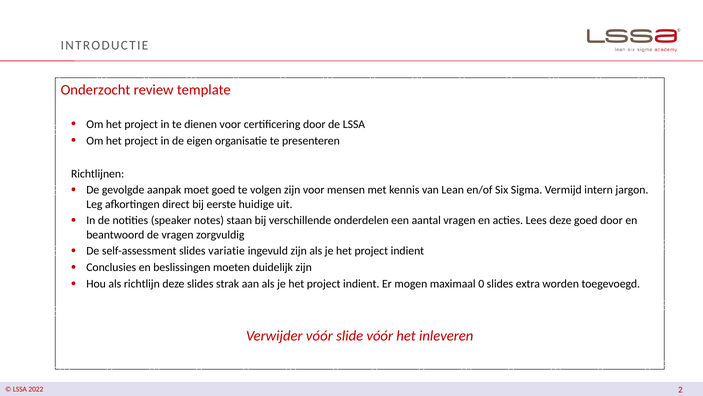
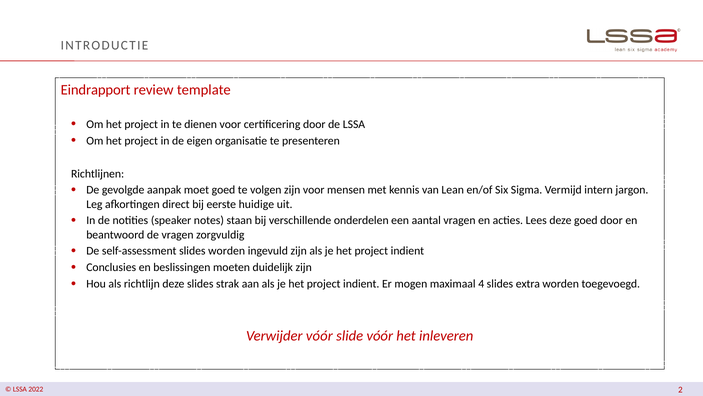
Onderzocht: Onderzocht -> Eindrapport
slides variatie: variatie -> worden
0: 0 -> 4
